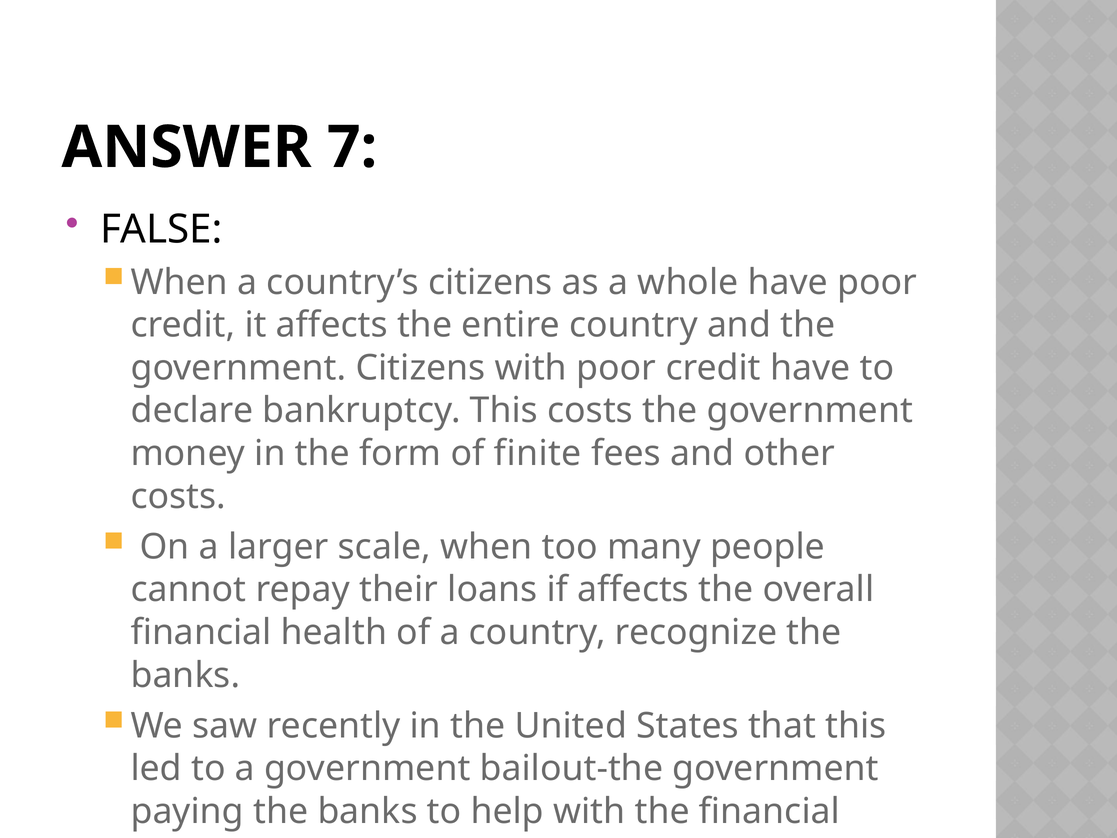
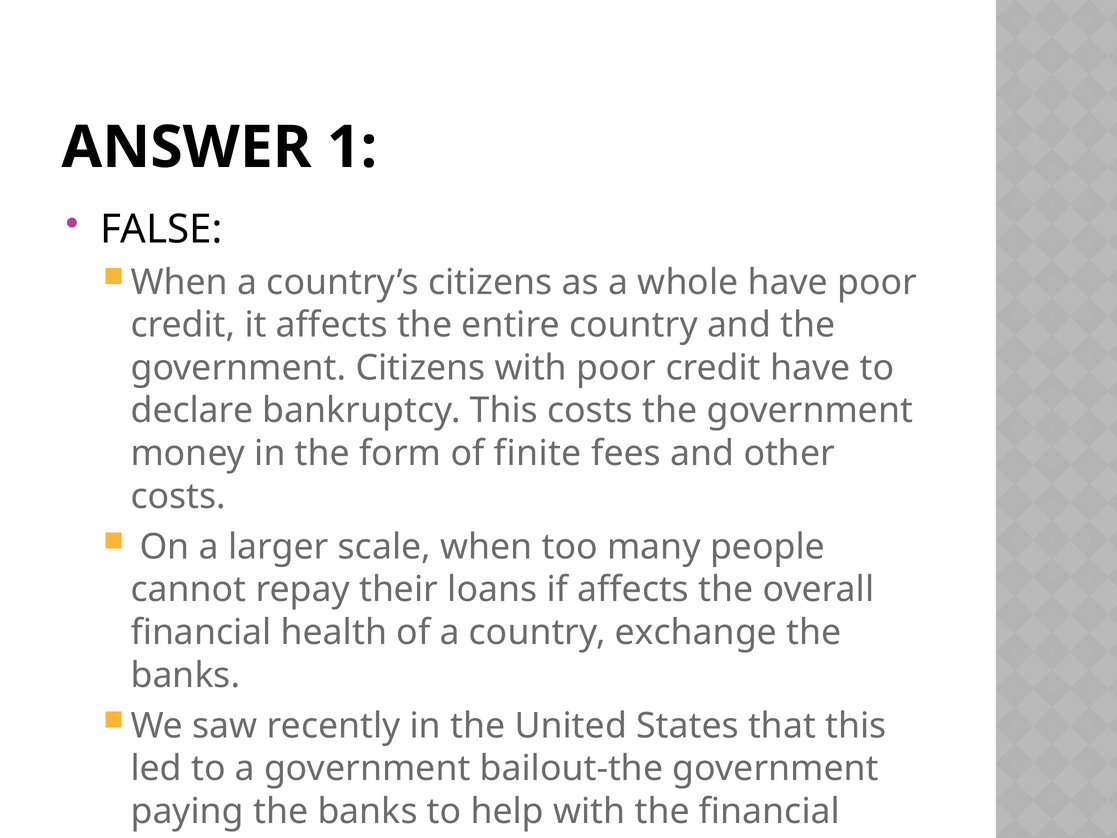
7: 7 -> 1
recognize: recognize -> exchange
